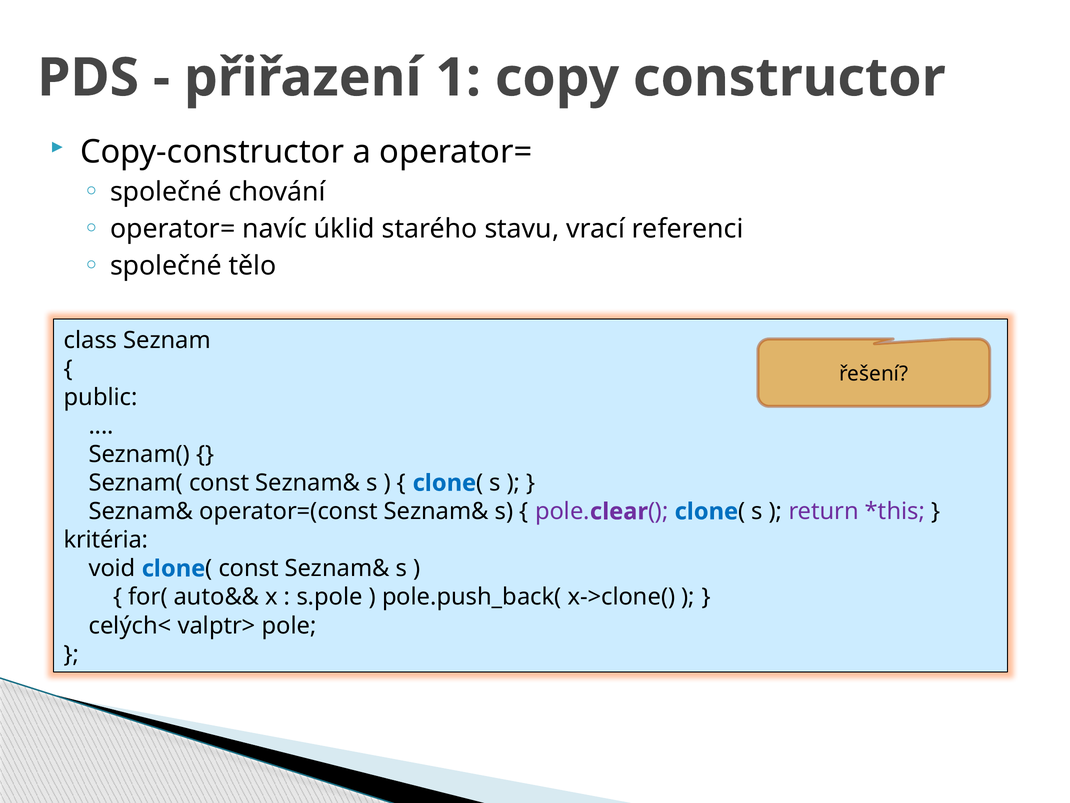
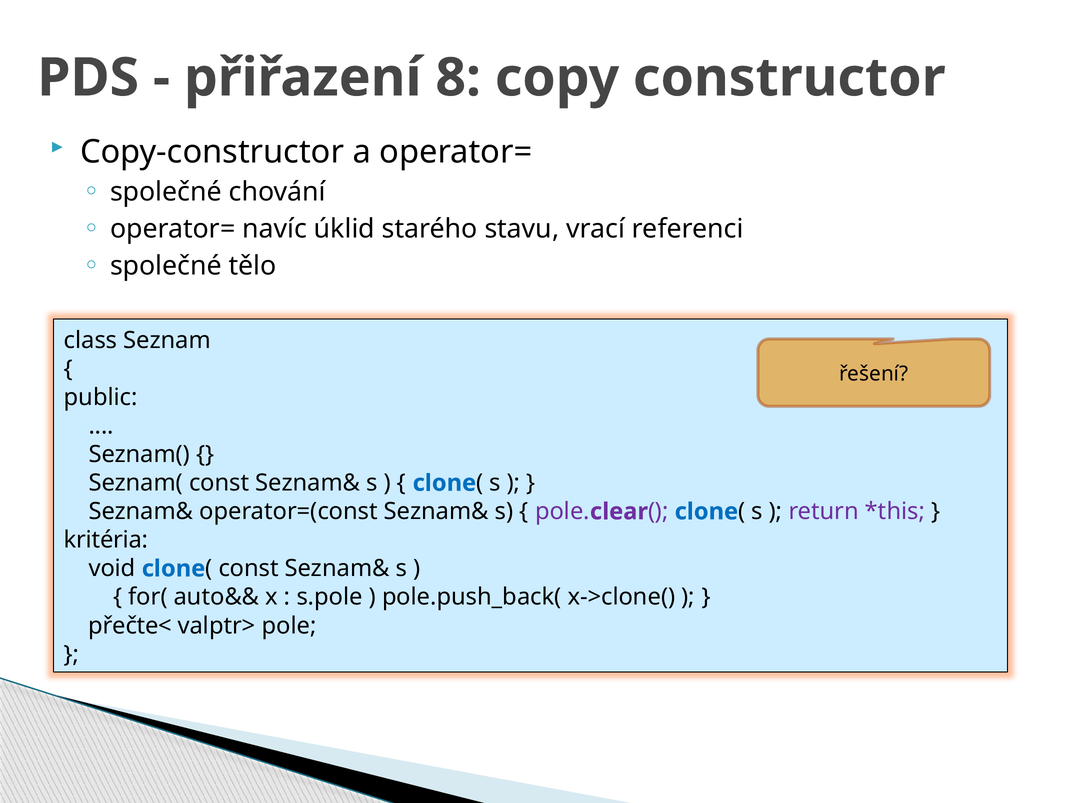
1: 1 -> 8
celých<: celých< -> přečte<
